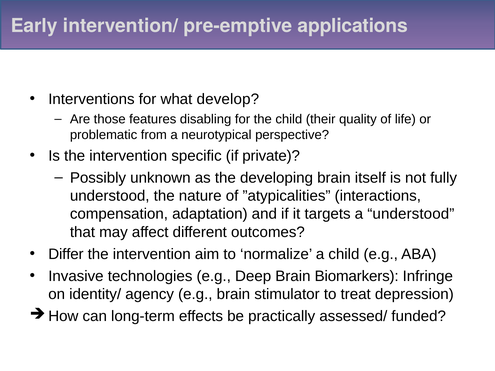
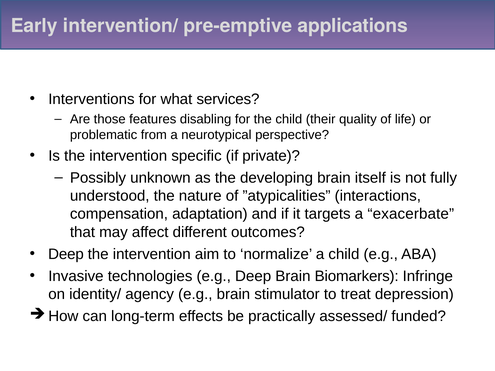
develop: develop -> services
a understood: understood -> exacerbate
Differ at (66, 254): Differ -> Deep
